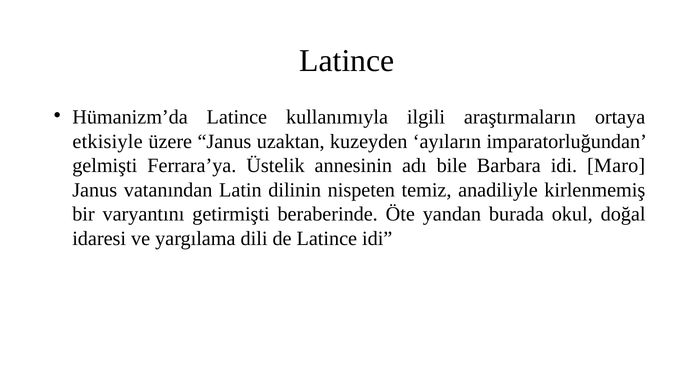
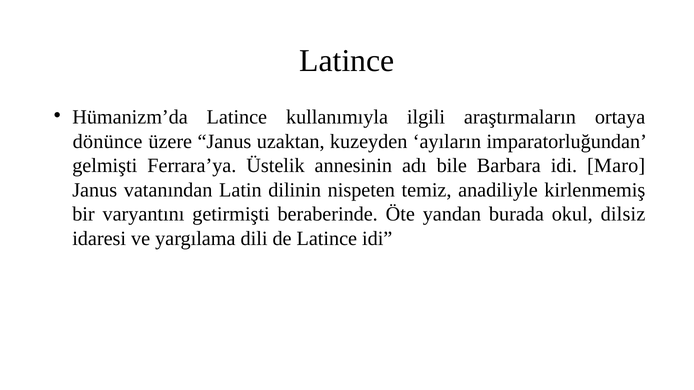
etkisiyle: etkisiyle -> dönünce
doğal: doğal -> dilsiz
